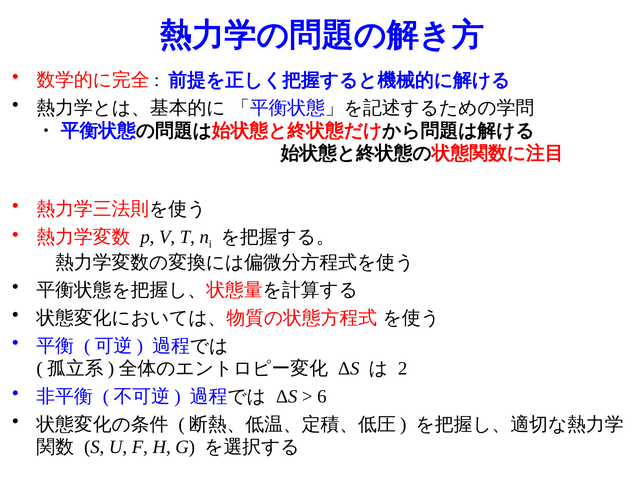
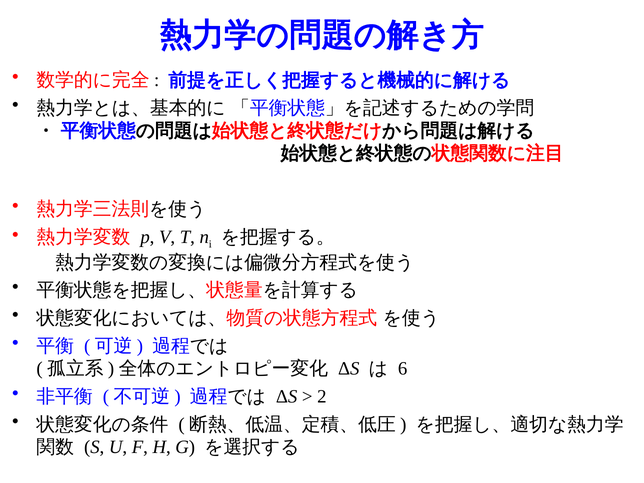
2: 2 -> 6
6: 6 -> 2
